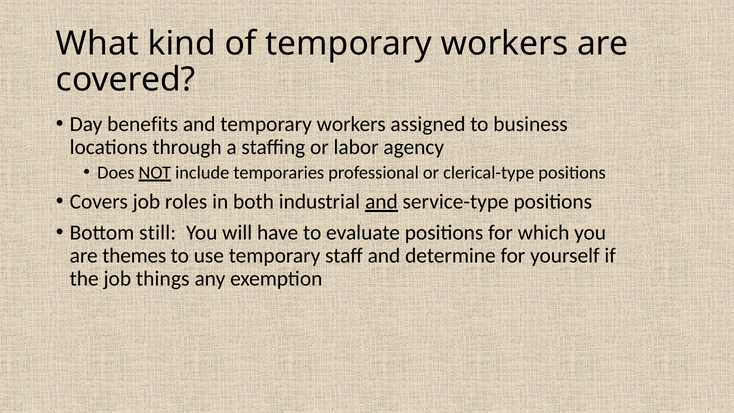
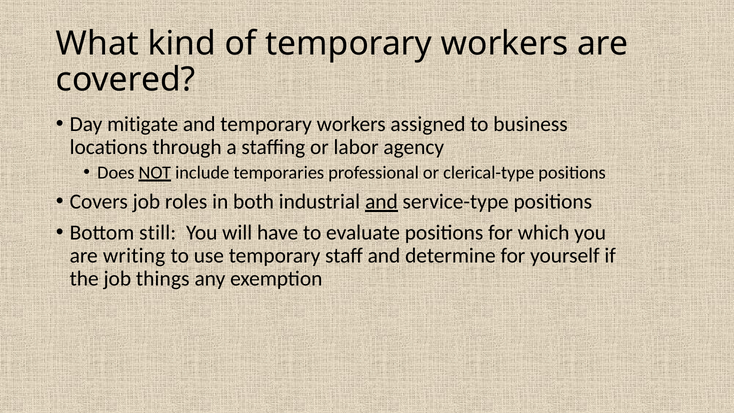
benefits: benefits -> mitigate
themes: themes -> writing
